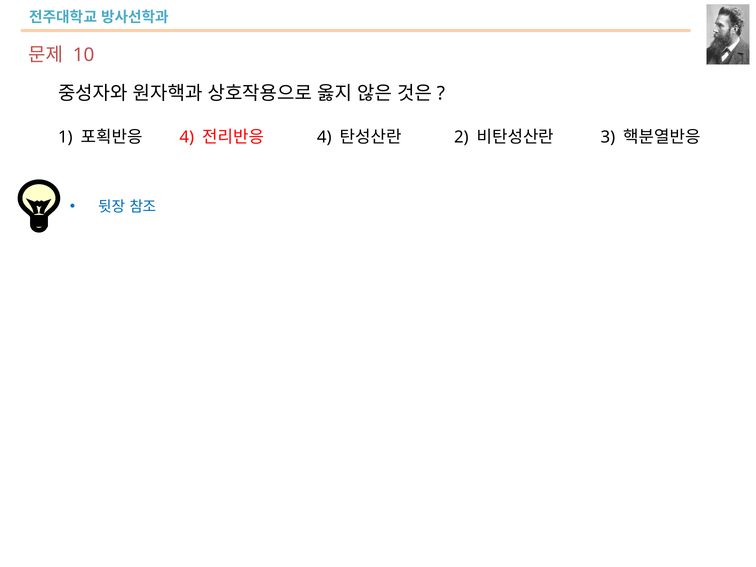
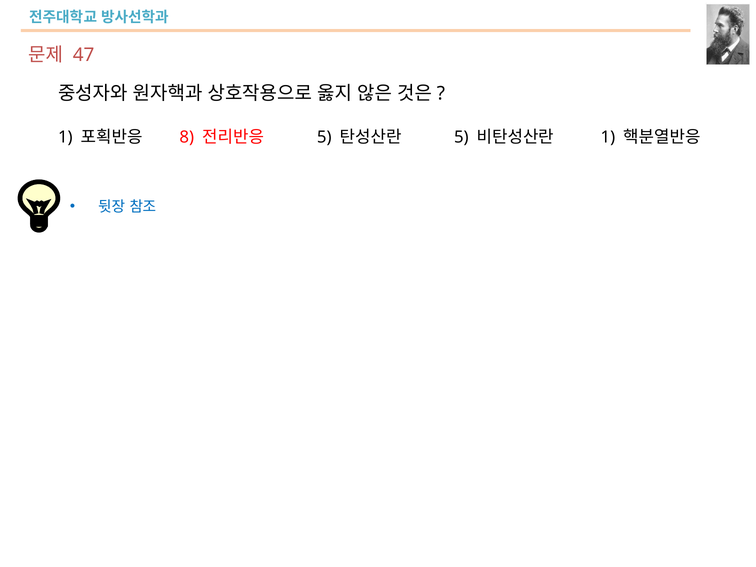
10: 10 -> 47
4 at (187, 137): 4 -> 8
4 at (324, 137): 4 -> 5
2 at (461, 137): 2 -> 5
3 at (608, 137): 3 -> 1
